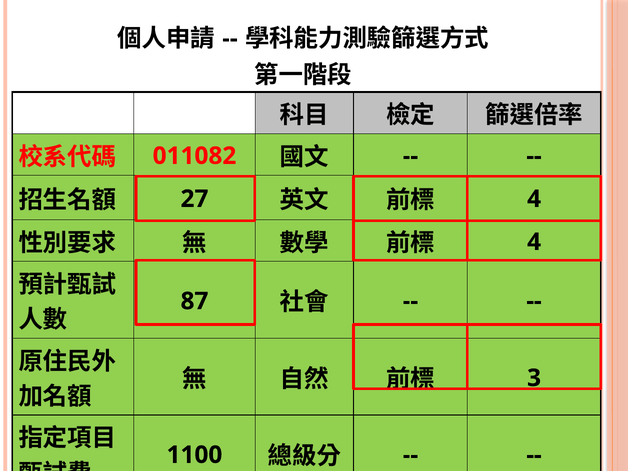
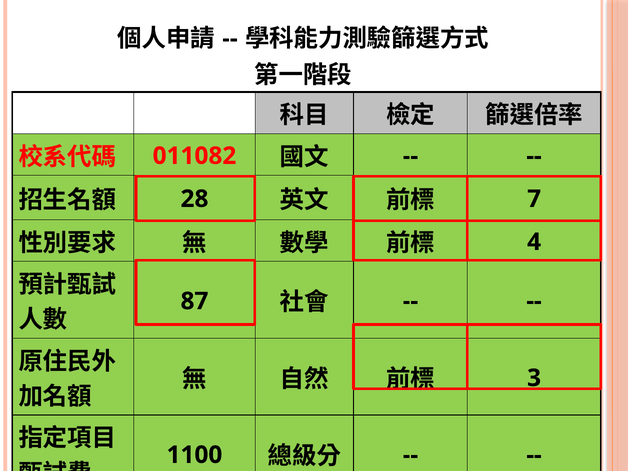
27: 27 -> 28
4 at (534, 199): 4 -> 7
